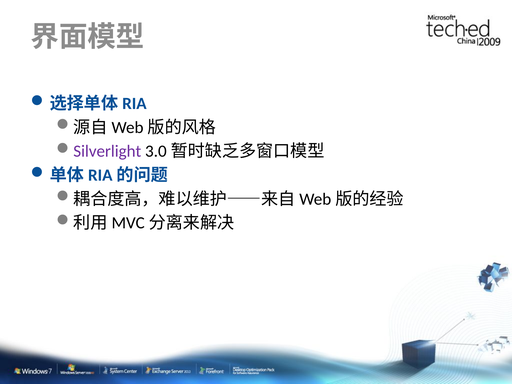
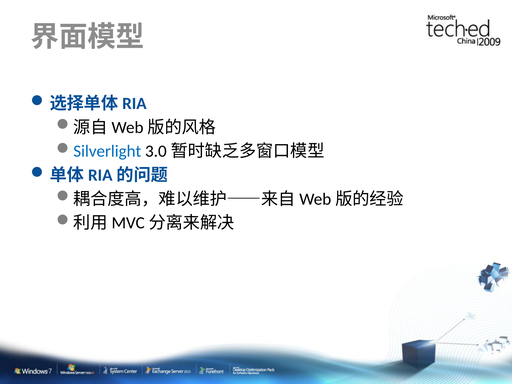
Silverlight colour: purple -> blue
